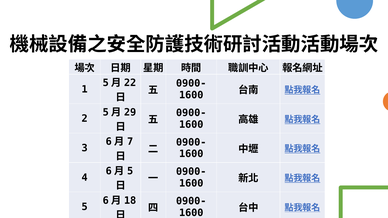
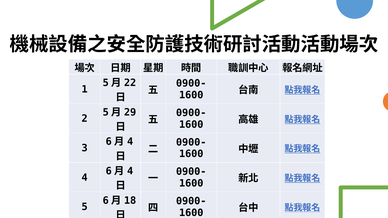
7 at (130, 142): 7 -> 4
5 at (130, 171): 5 -> 4
